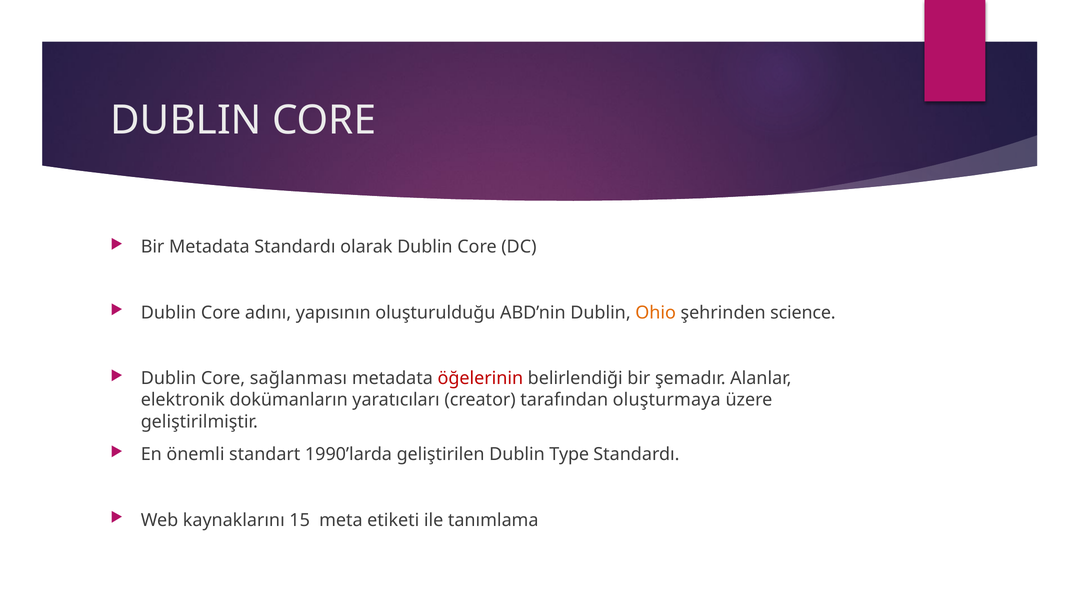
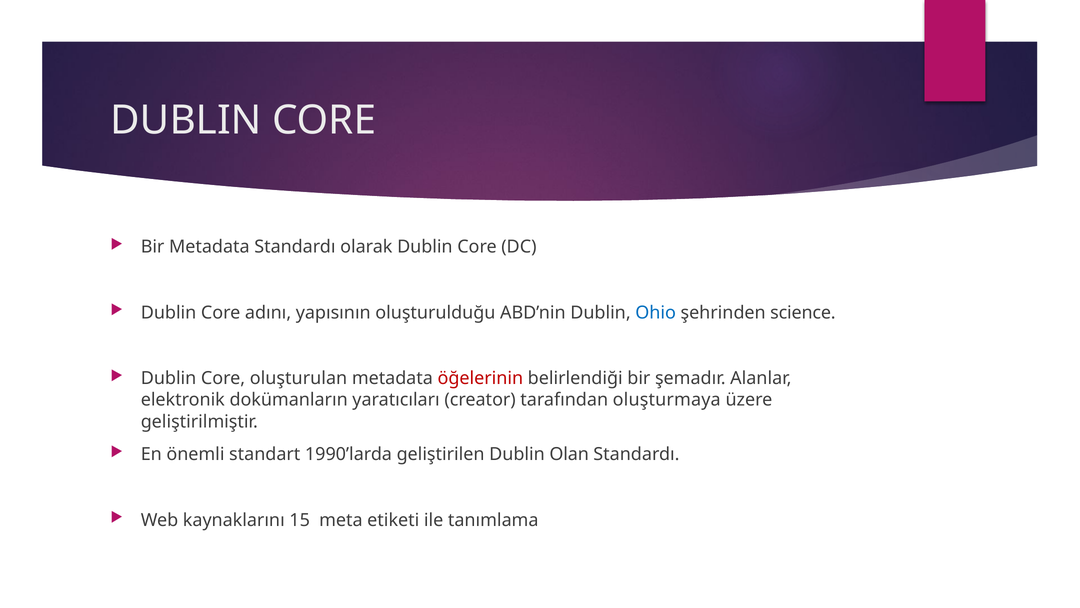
Ohio colour: orange -> blue
sağlanması: sağlanması -> oluşturulan
Type: Type -> Olan
